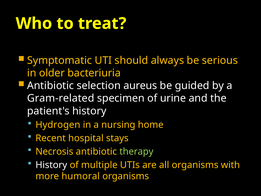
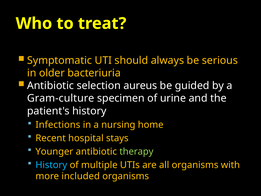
Gram-related: Gram-related -> Gram-culture
Hydrogen: Hydrogen -> Infections
Necrosis: Necrosis -> Younger
History at (51, 165) colour: white -> light blue
humoral: humoral -> included
